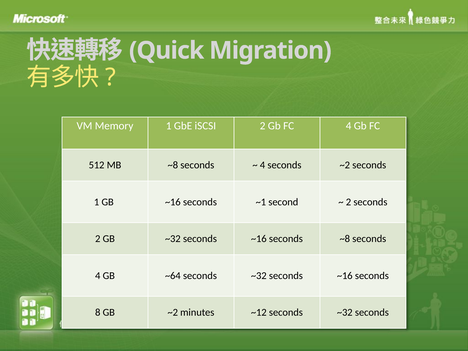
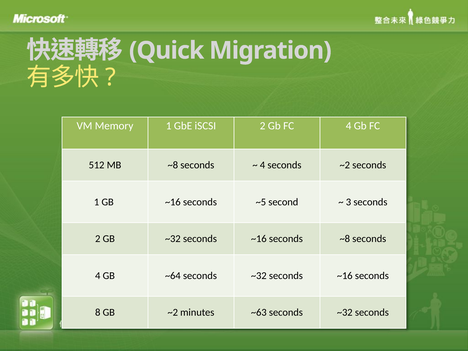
~1: ~1 -> ~5
2 at (348, 202): 2 -> 3
~12: ~12 -> ~63
